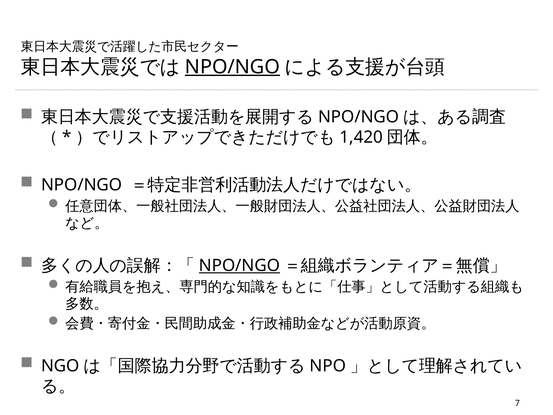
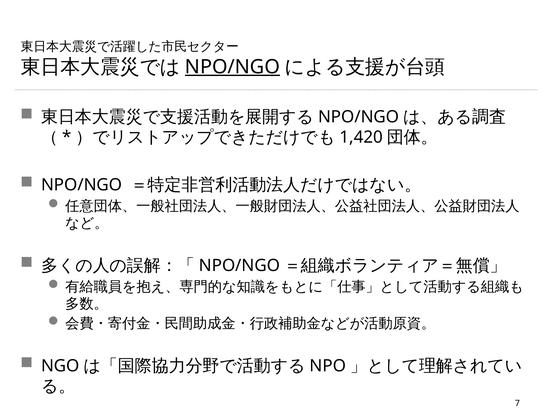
NPO/NGO at (239, 265) underline: present -> none
